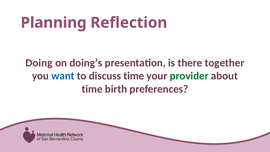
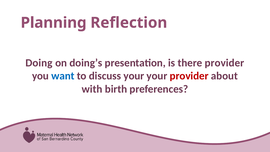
there together: together -> provider
discuss time: time -> your
provider at (189, 76) colour: green -> red
time at (92, 89): time -> with
